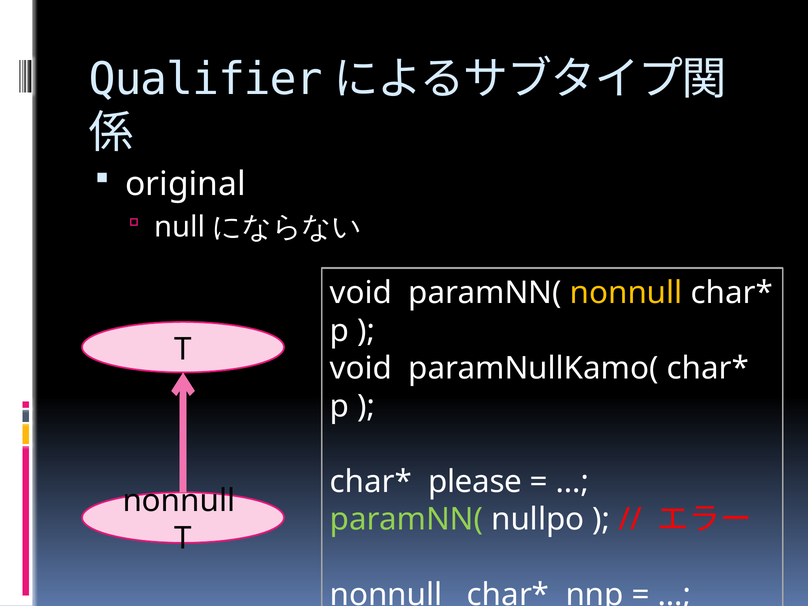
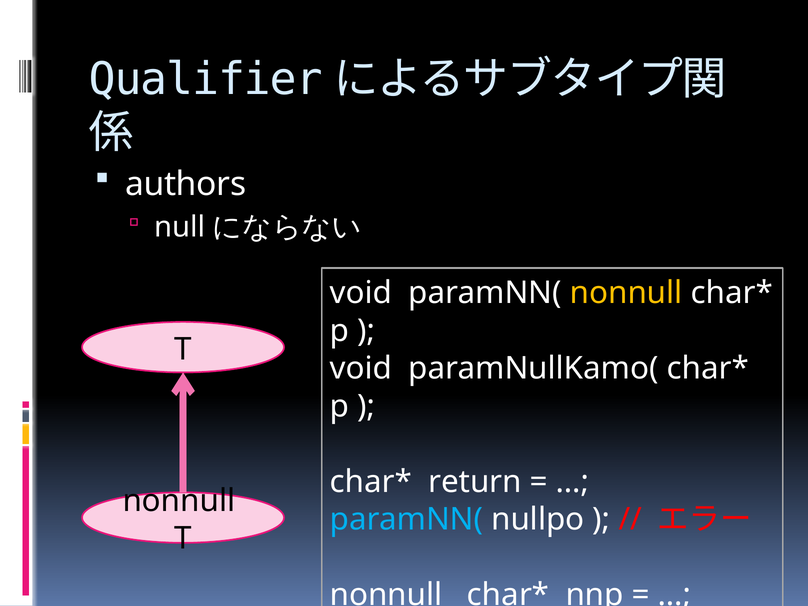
original: original -> authors
please: please -> return
paramNN( at (407, 519) colour: light green -> light blue
